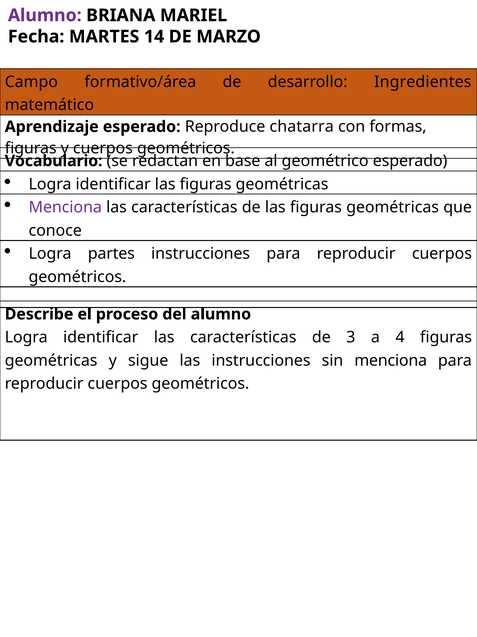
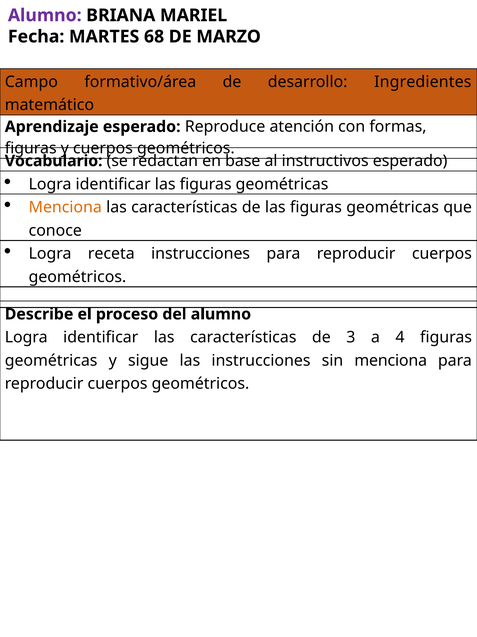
14: 14 -> 68
chatarra: chatarra -> atención
geométrico: geométrico -> instructivos
Menciona at (65, 207) colour: purple -> orange
partes: partes -> receta
